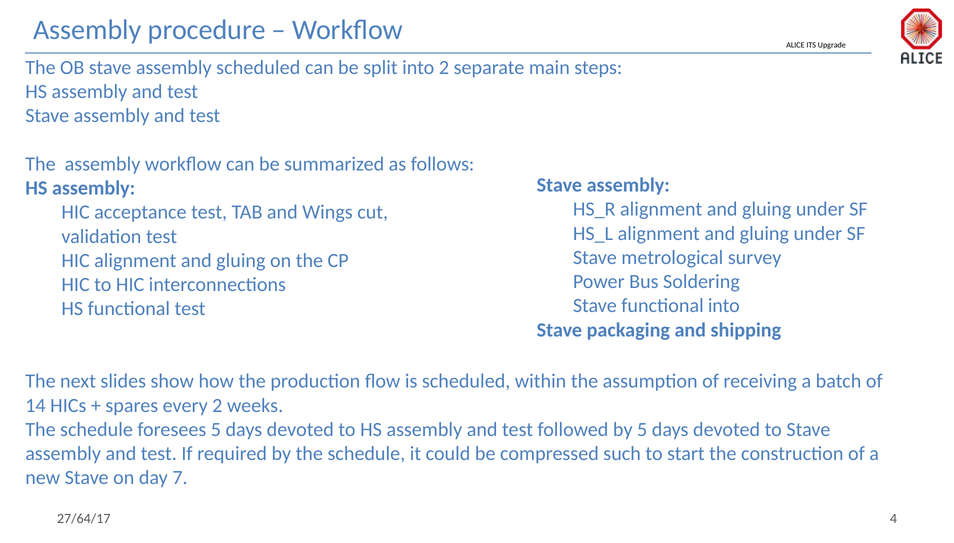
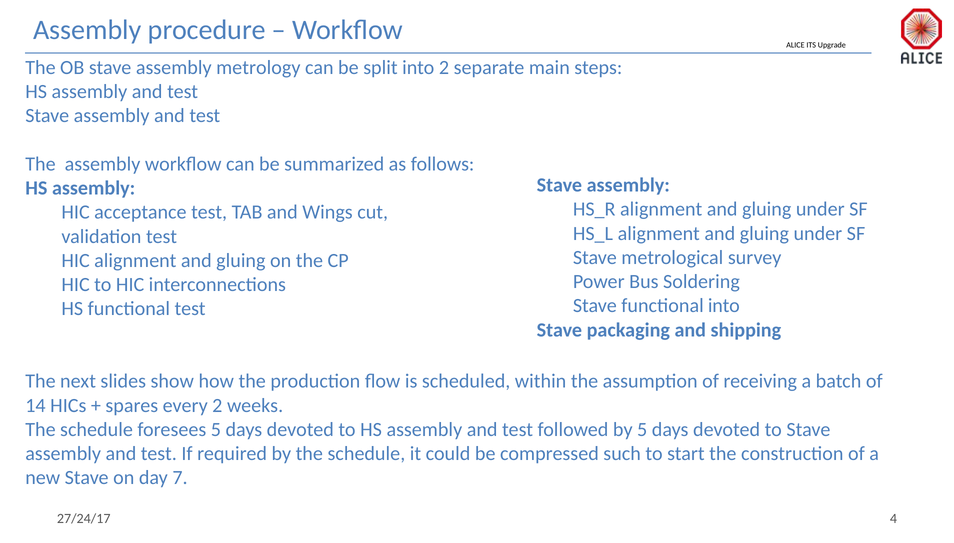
assembly scheduled: scheduled -> metrology
27/64/17: 27/64/17 -> 27/24/17
